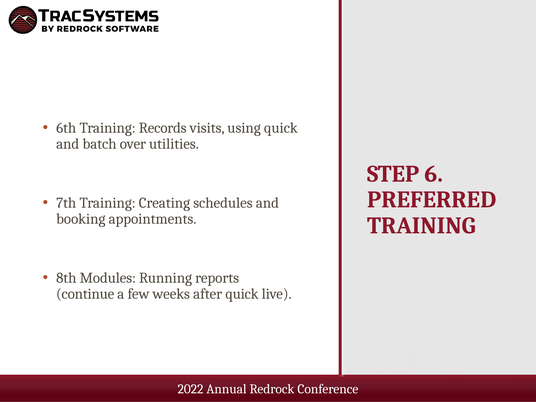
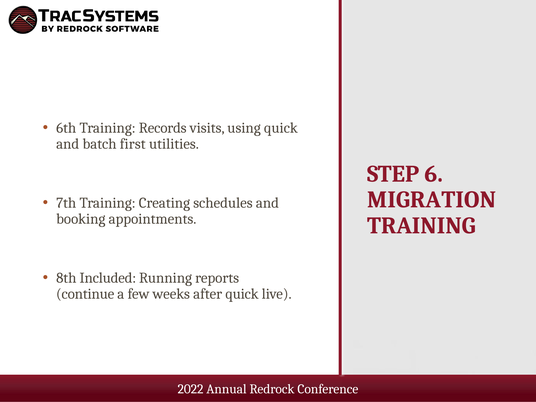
over: over -> first
PREFERRED: PREFERRED -> MIGRATION
Modules: Modules -> Included
